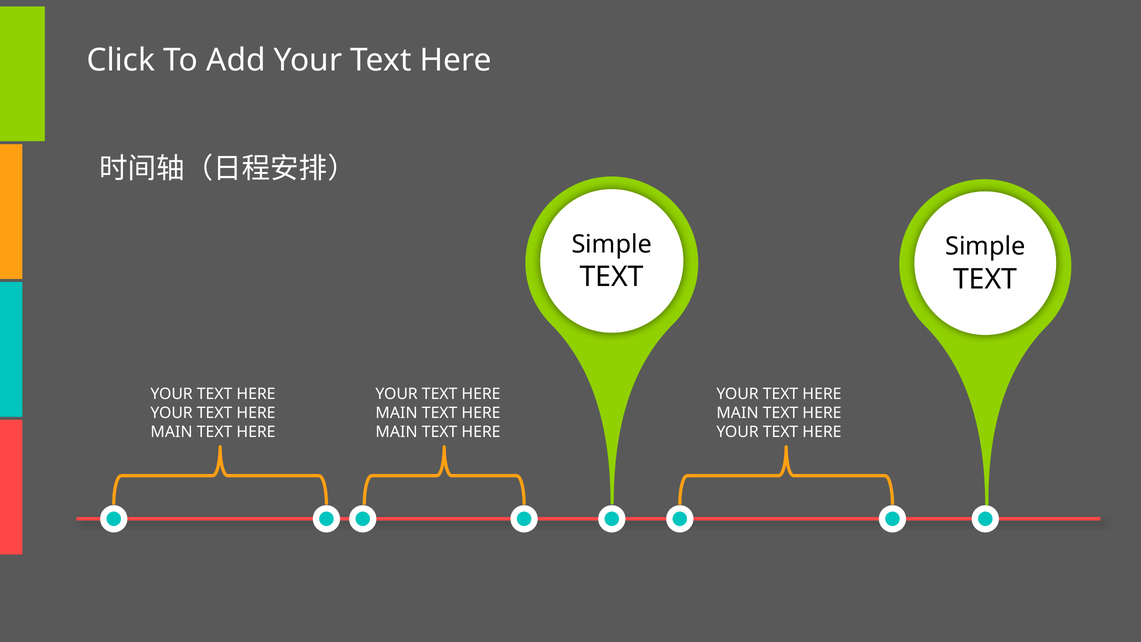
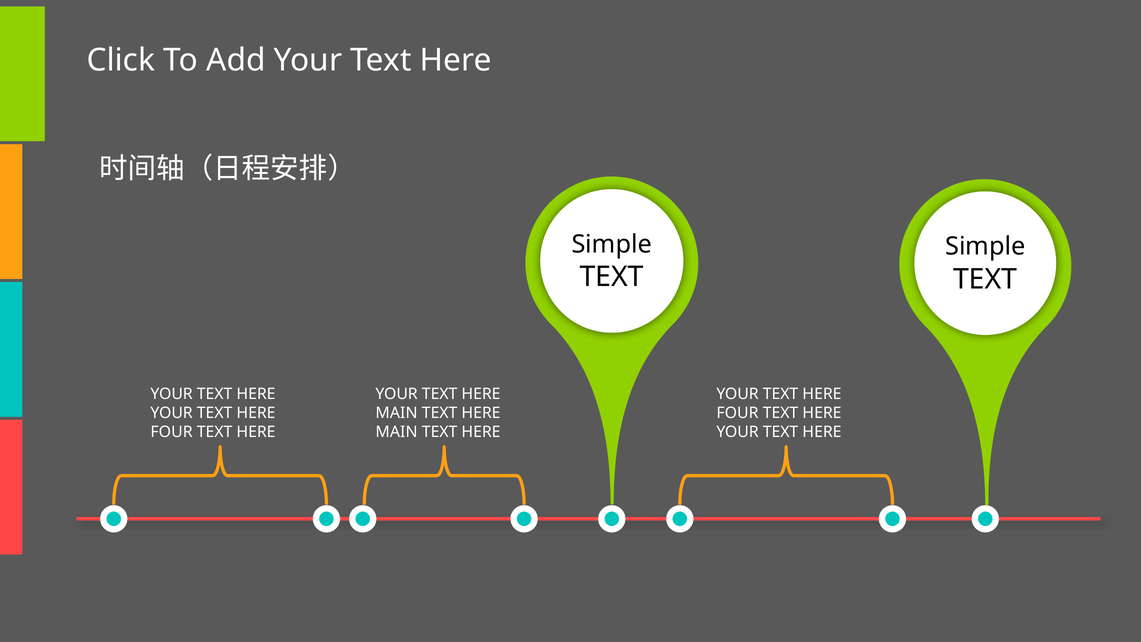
MAIN at (737, 413): MAIN -> FOUR
MAIN at (172, 432): MAIN -> FOUR
